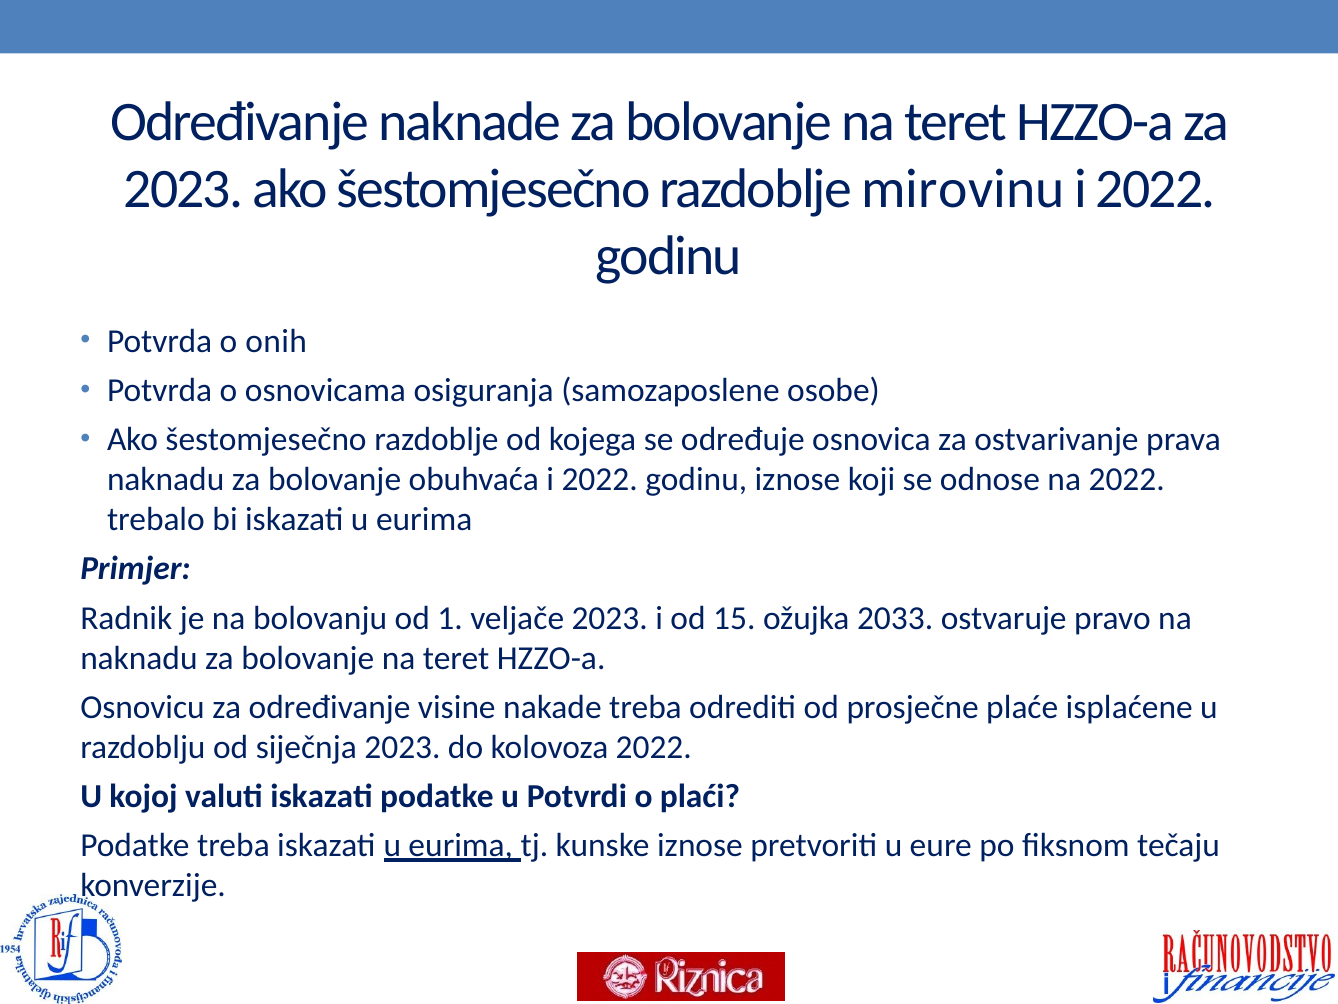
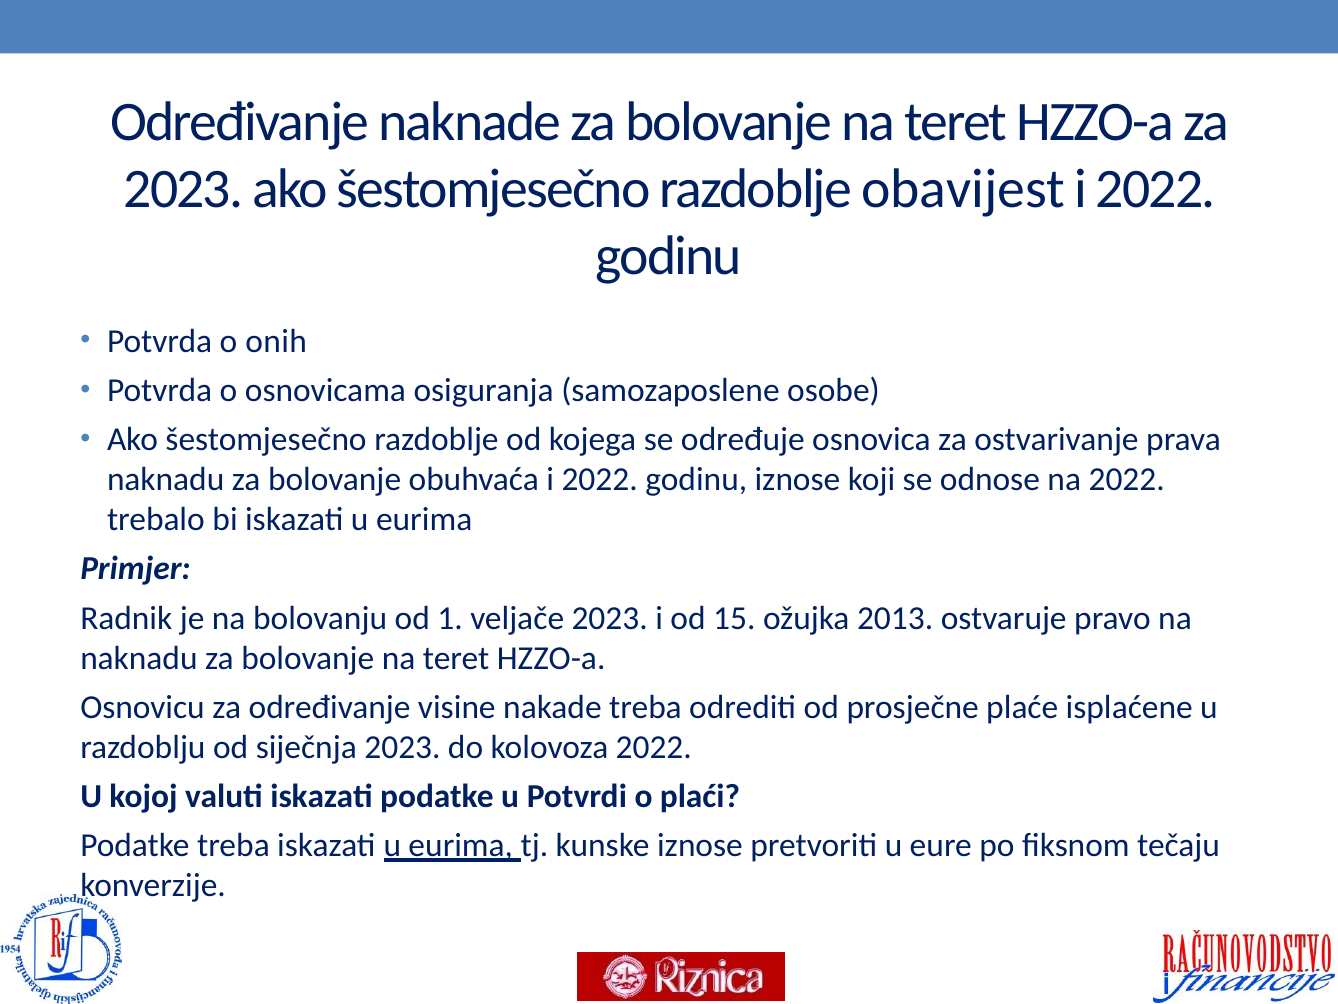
mirovinu: mirovinu -> obavijest
2033: 2033 -> 2013
